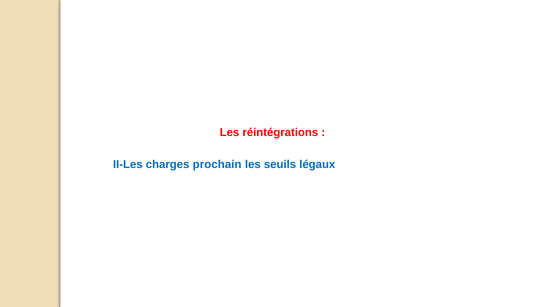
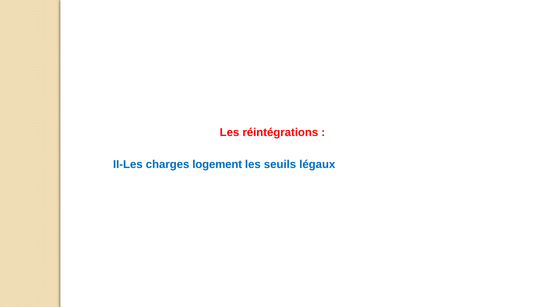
prochain: prochain -> logement
